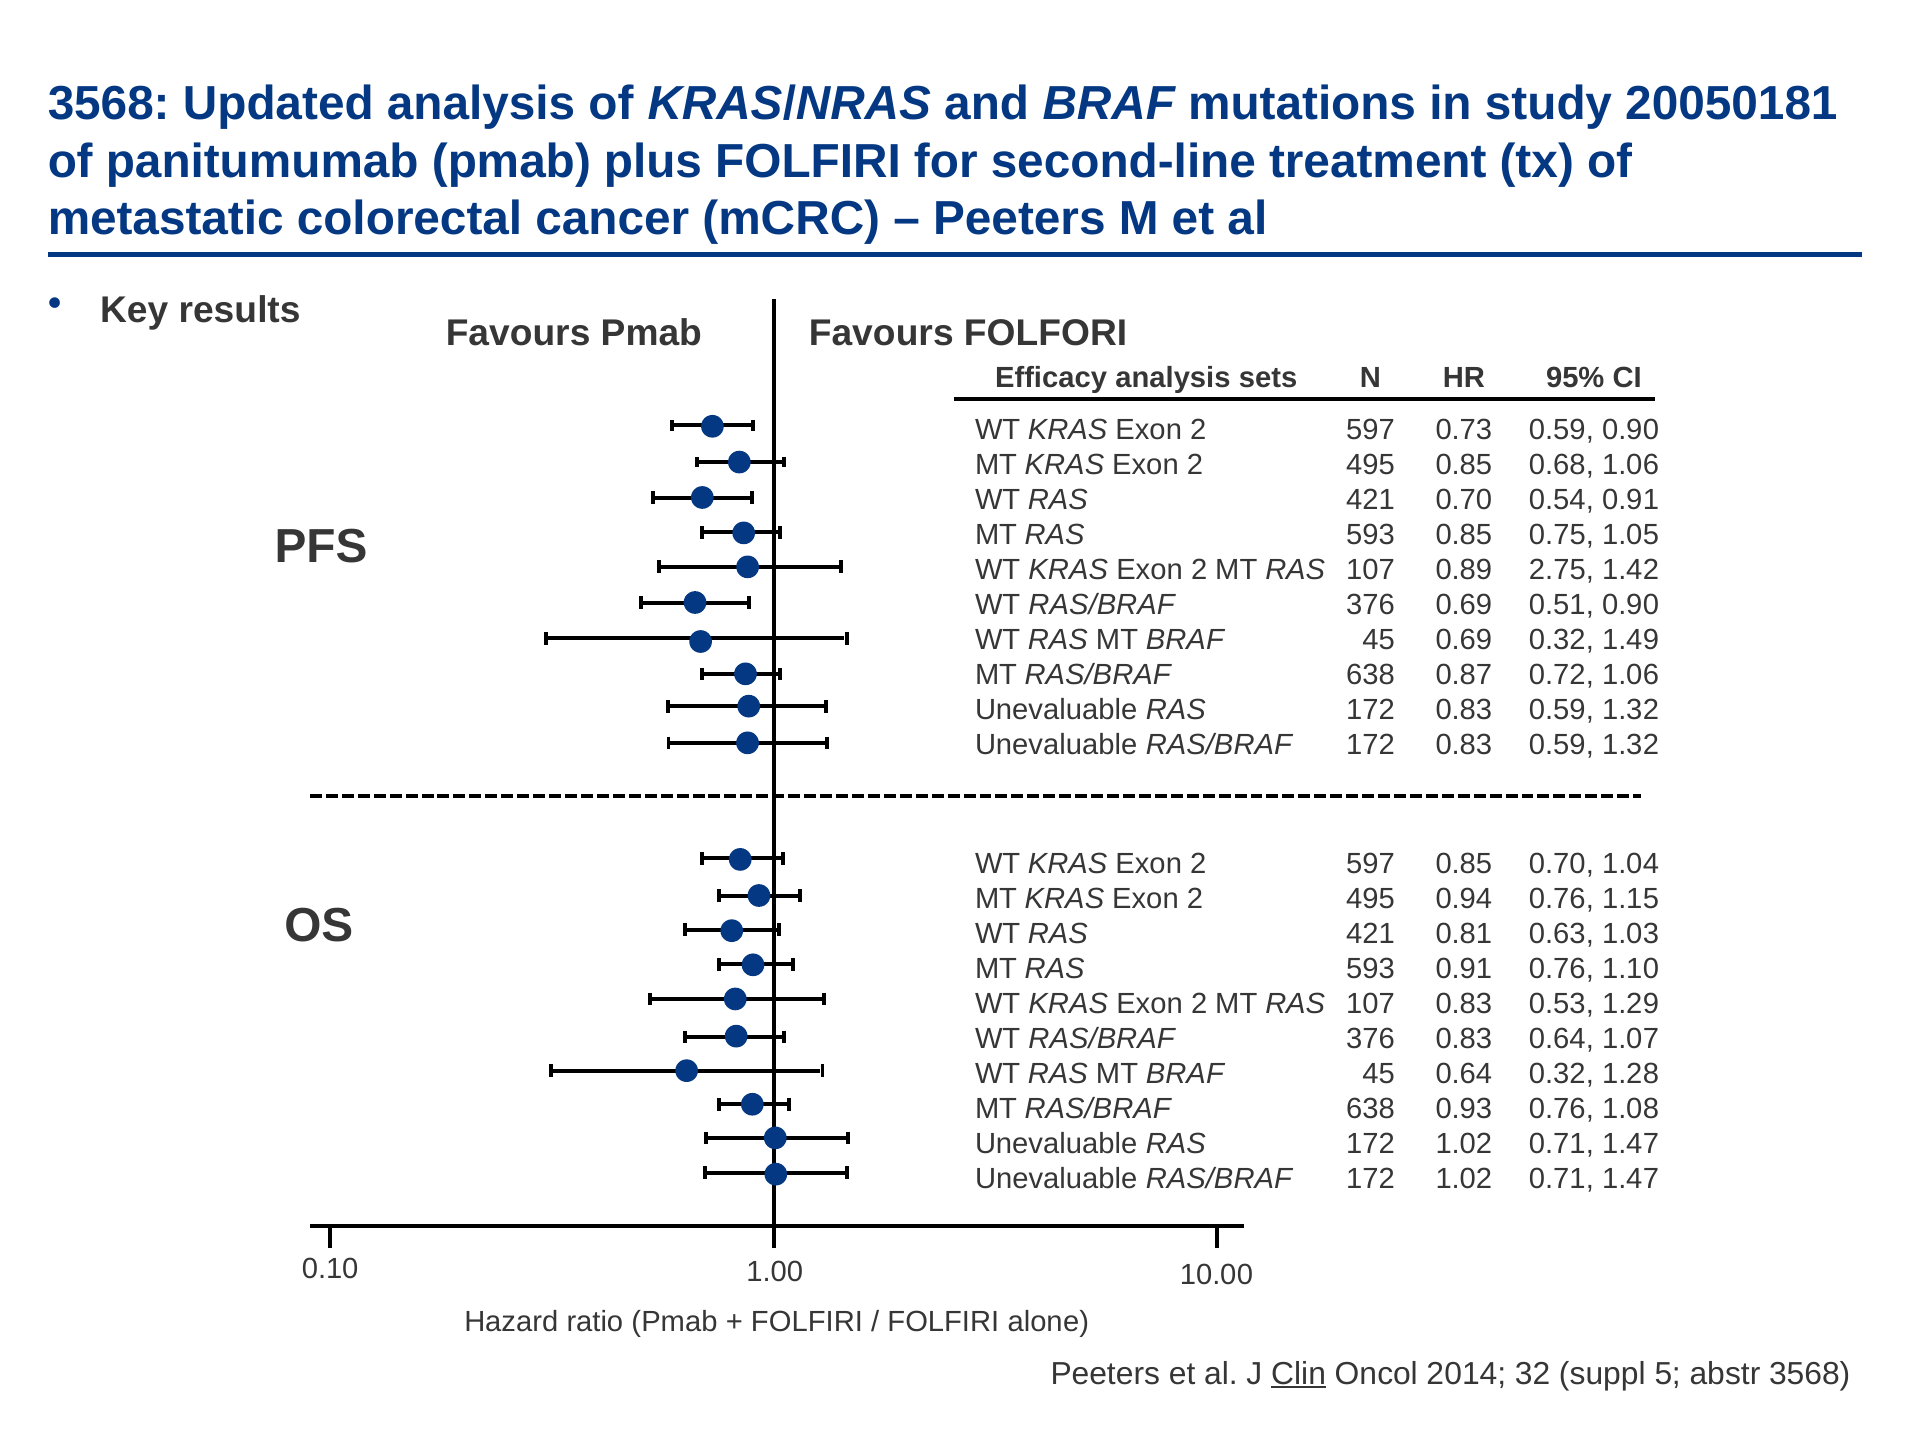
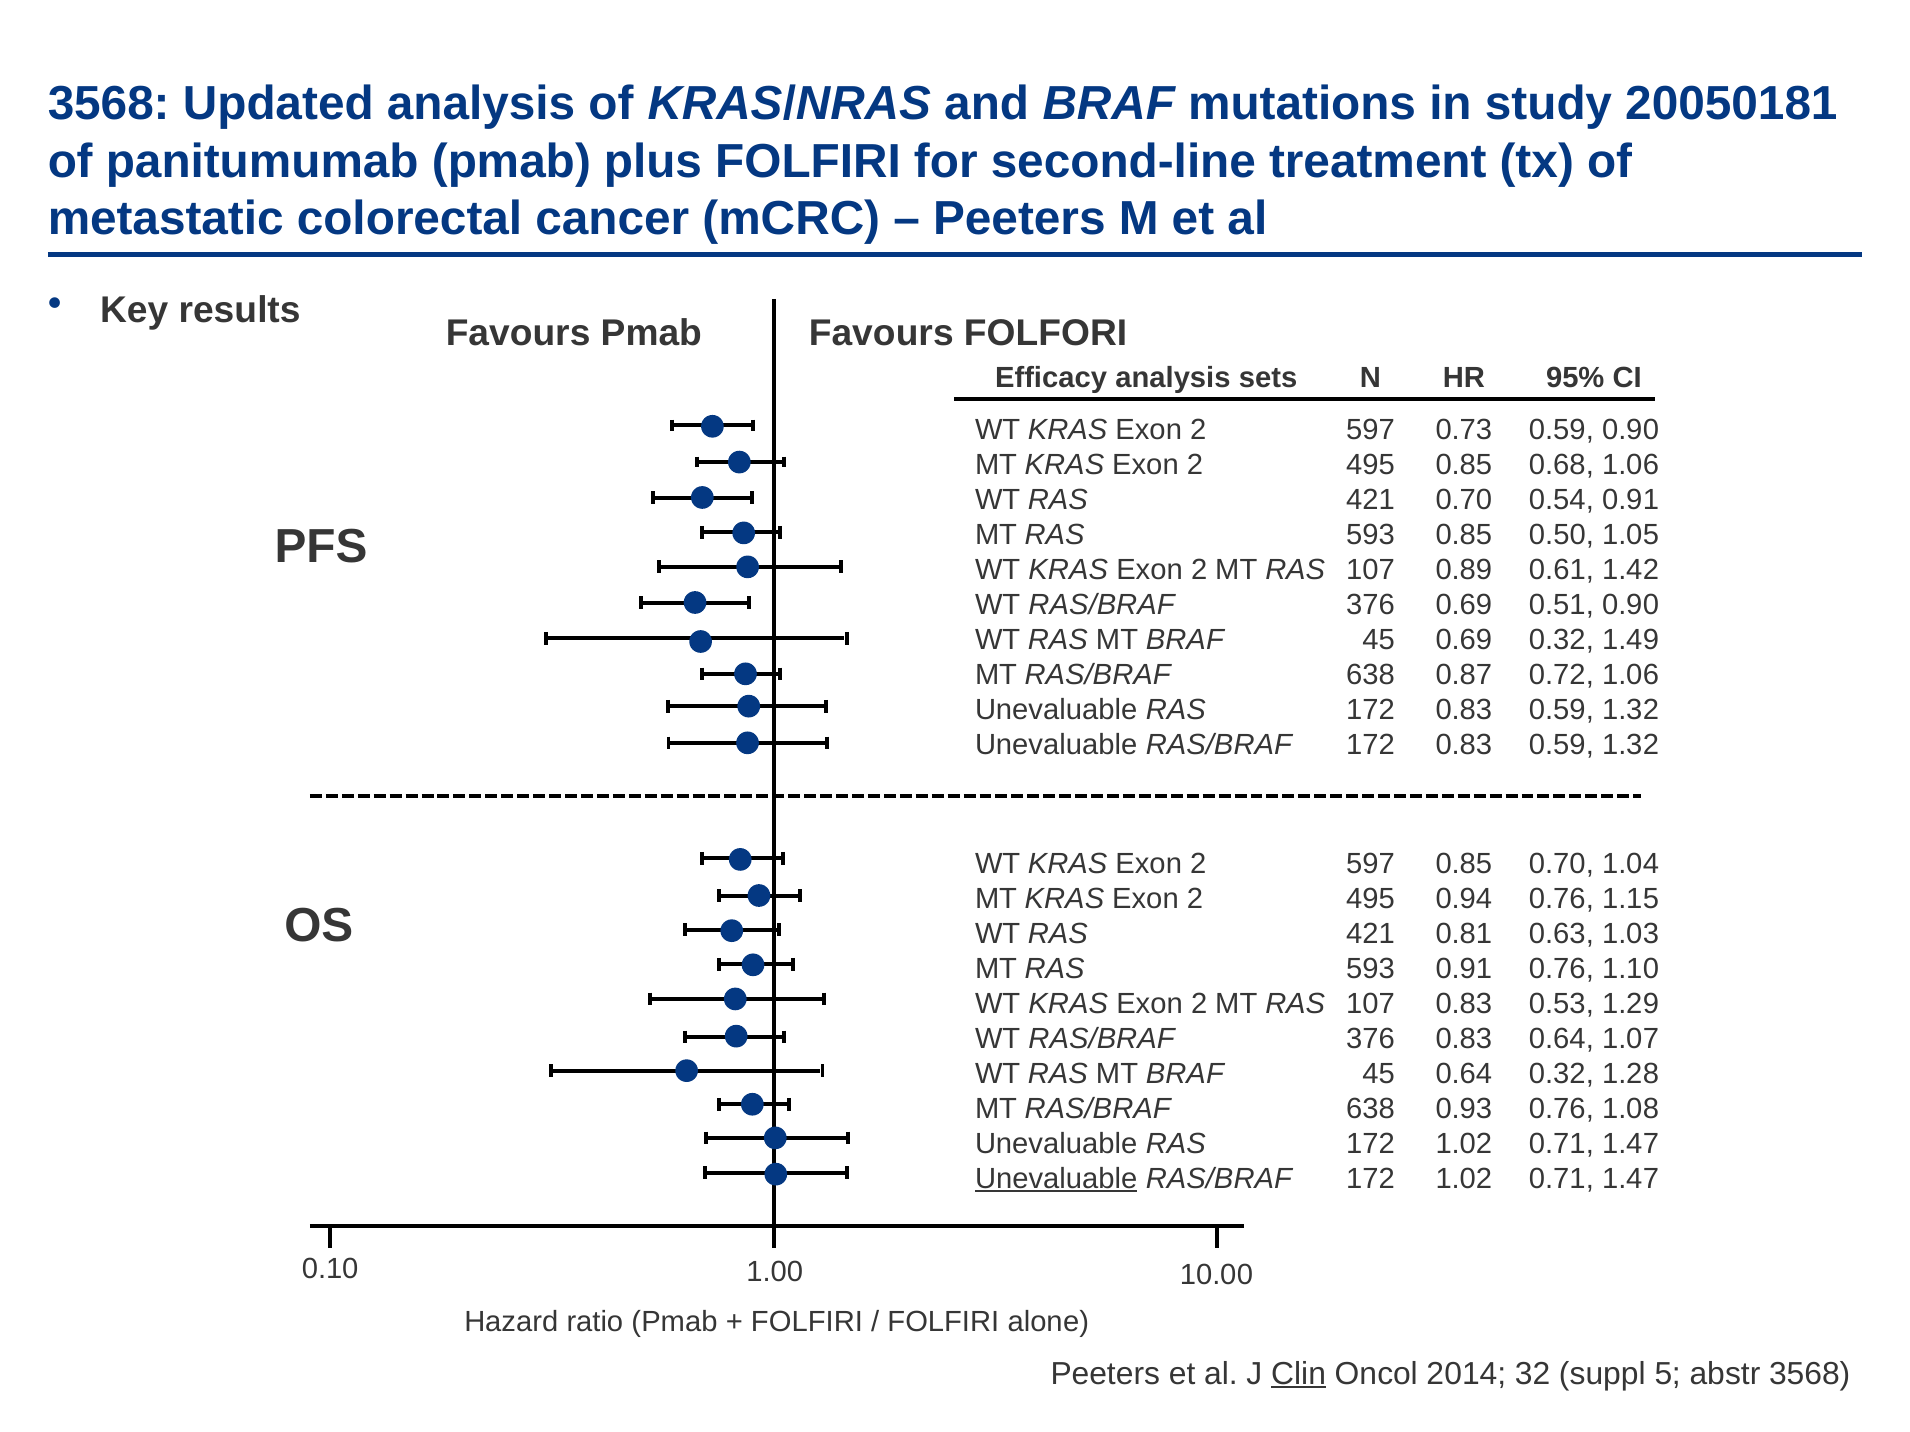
0.75: 0.75 -> 0.50
2.75: 2.75 -> 0.61
Unevaluable at (1056, 1179) underline: none -> present
